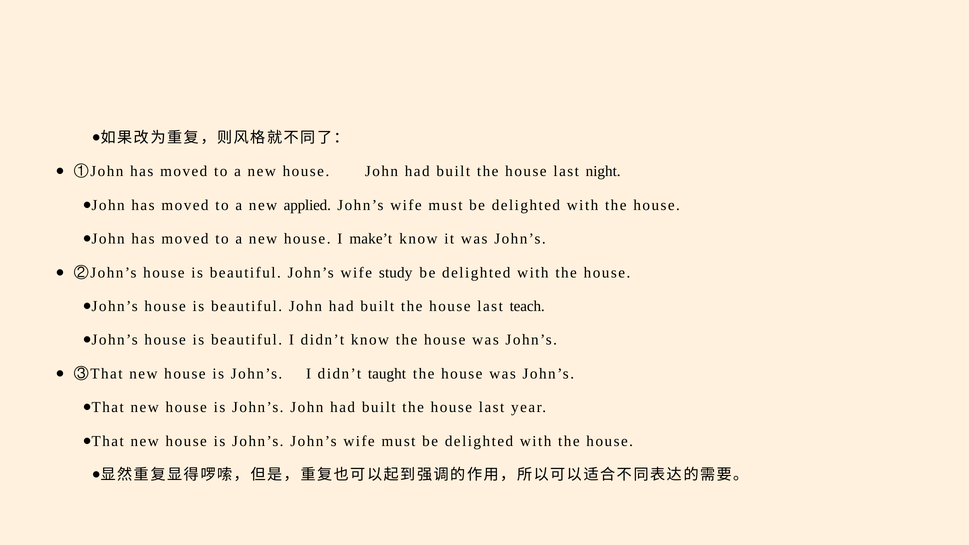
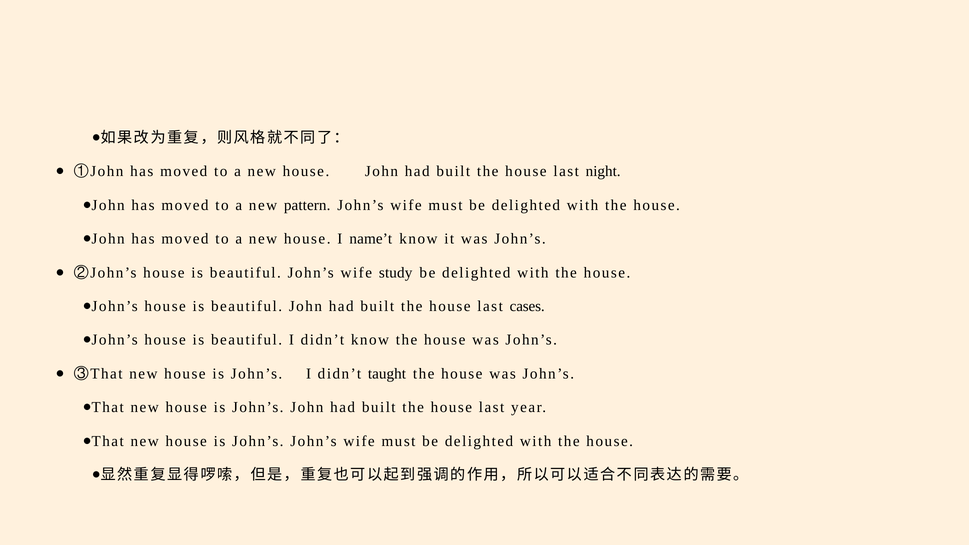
applied: applied -> pattern
make’t: make’t -> name’t
teach: teach -> cases
